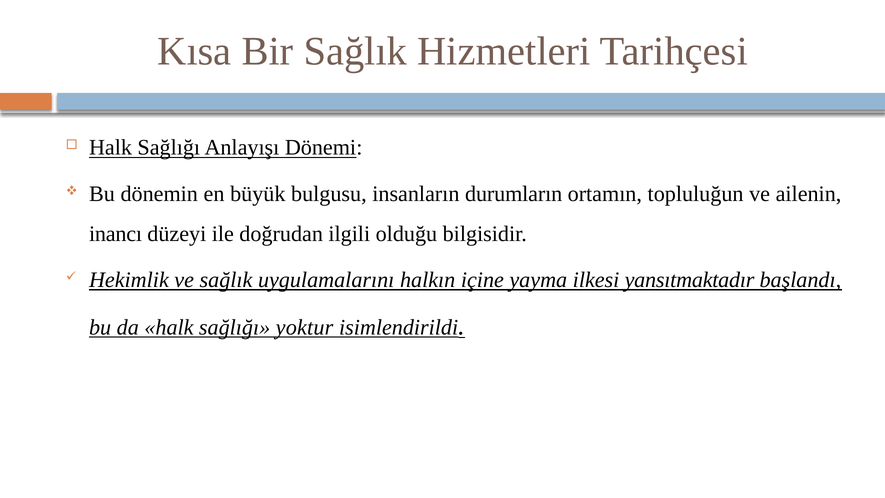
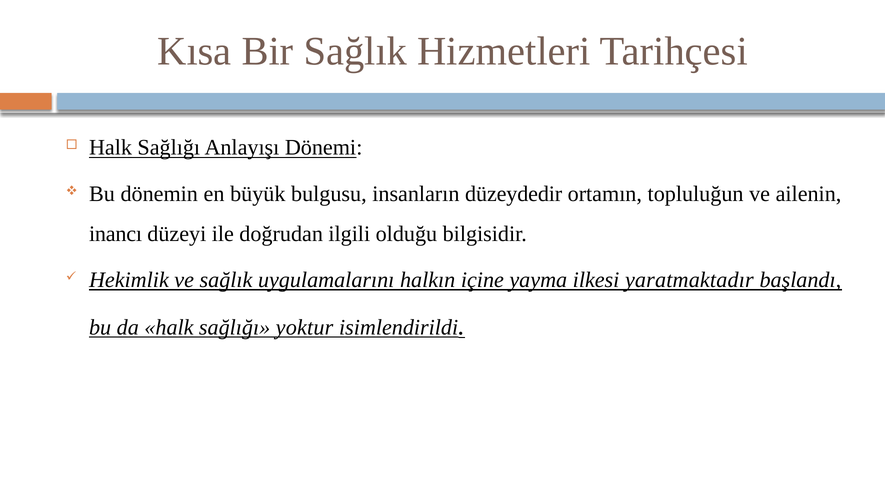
durumların: durumların -> düzeydedir
yansıtmaktadır: yansıtmaktadır -> yaratmaktadır
